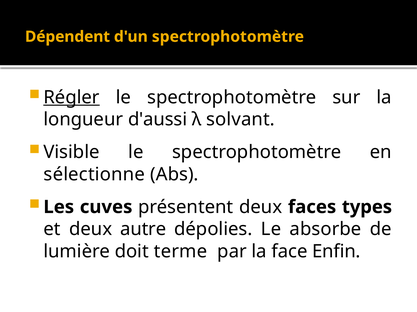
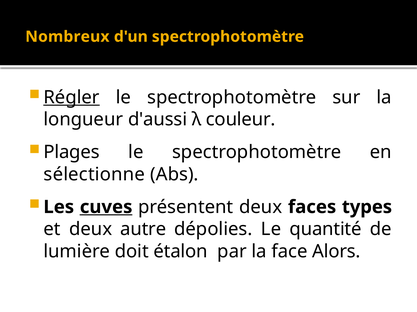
Dépendent: Dépendent -> Nombreux
solvant: solvant -> couleur
Visible: Visible -> Plages
cuves underline: none -> present
absorbe: absorbe -> quantité
terme: terme -> étalon
Enfin: Enfin -> Alors
